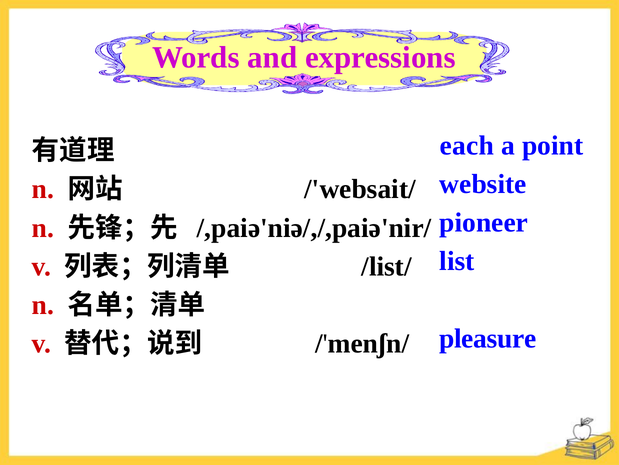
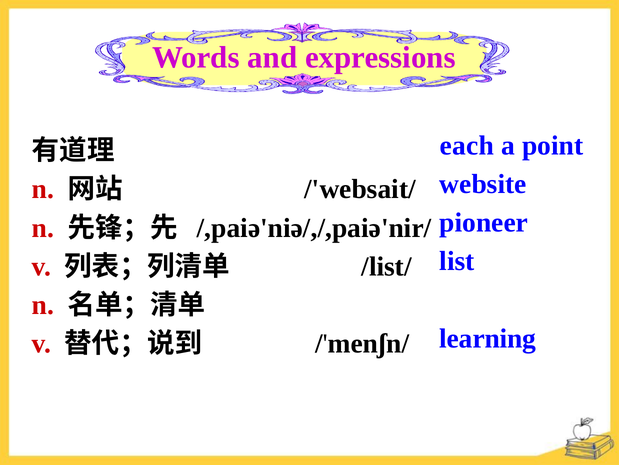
pleasure: pleasure -> learning
